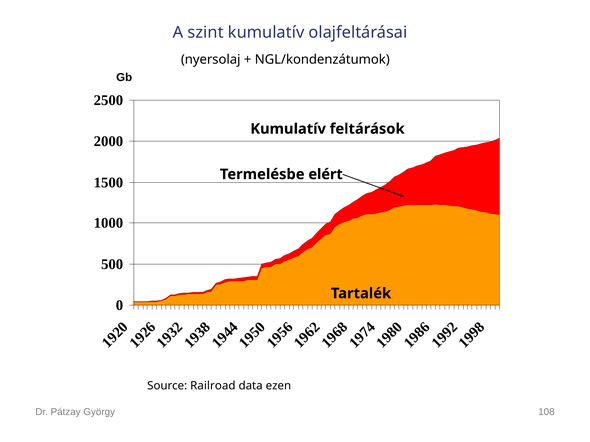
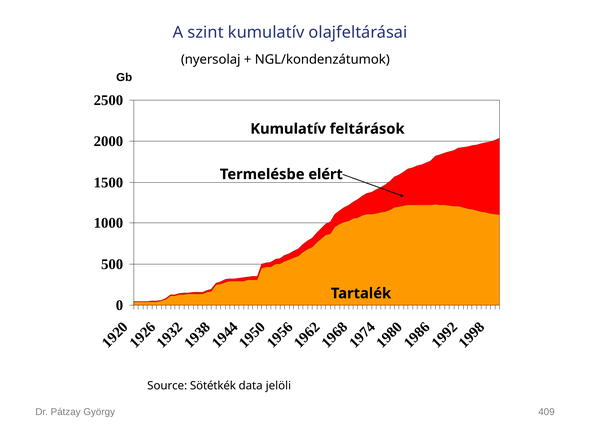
Railroad: Railroad -> Sötétkék
ezen: ezen -> jelöli
108: 108 -> 409
